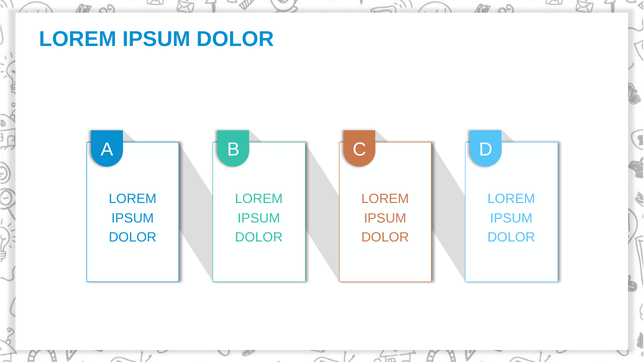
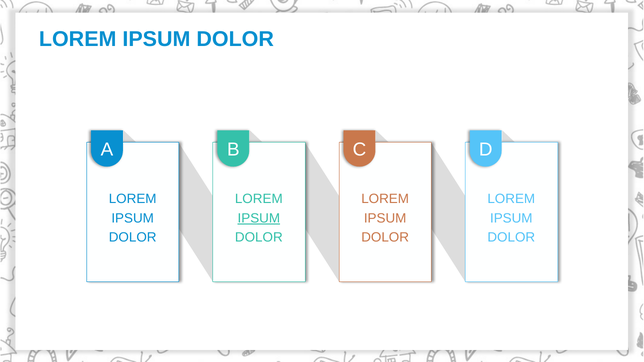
IPSUM at (259, 218) underline: none -> present
